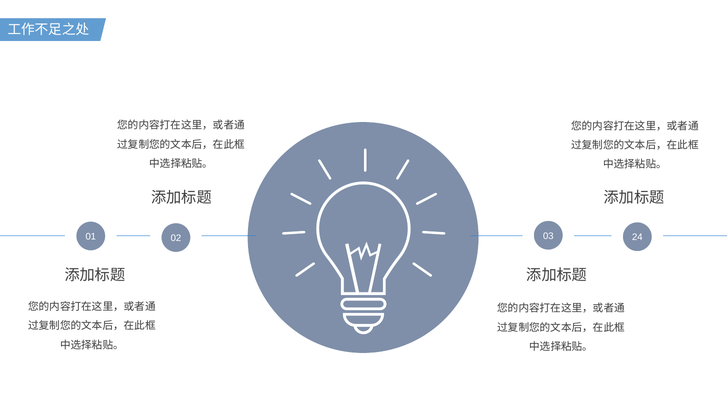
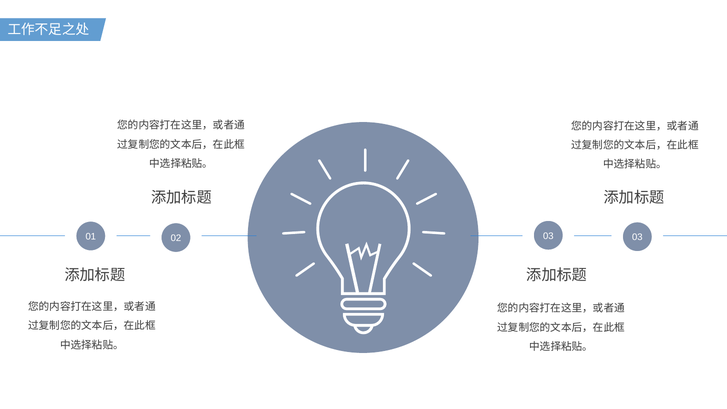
03 24: 24 -> 03
